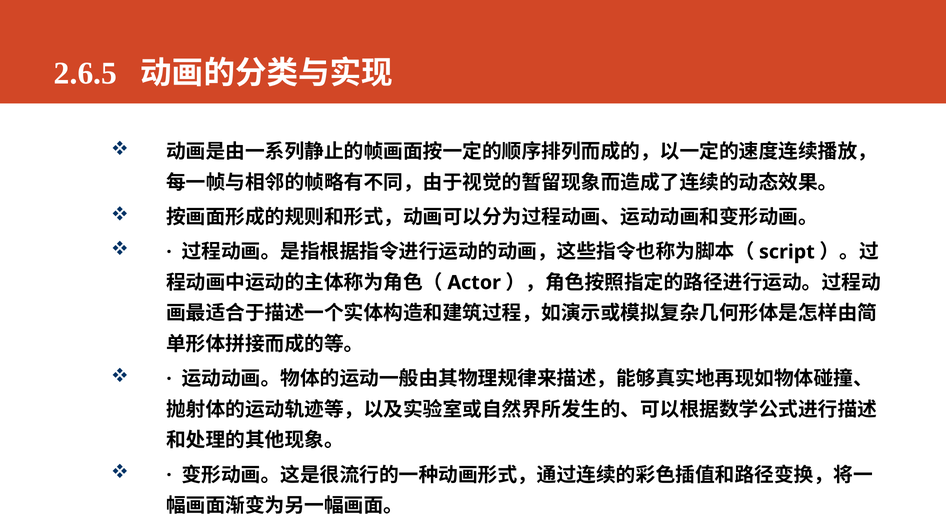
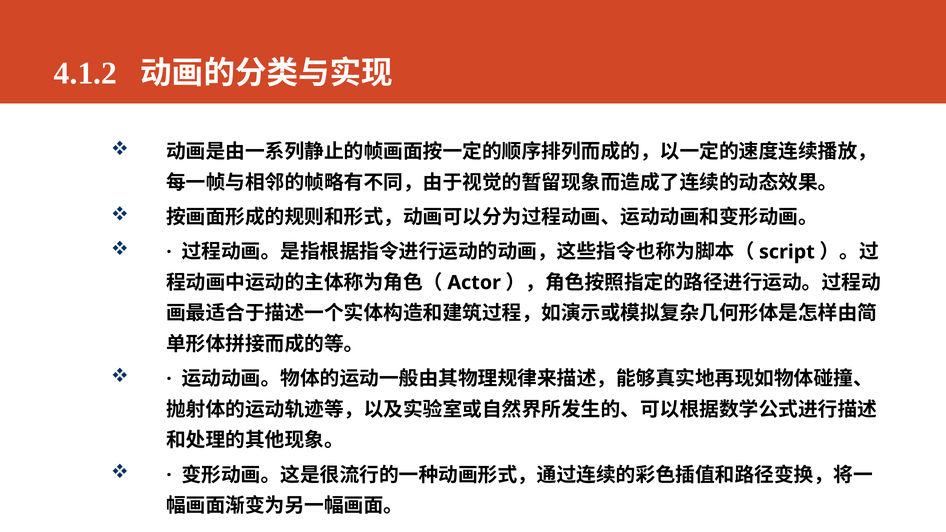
2.6.5: 2.6.5 -> 4.1.2
